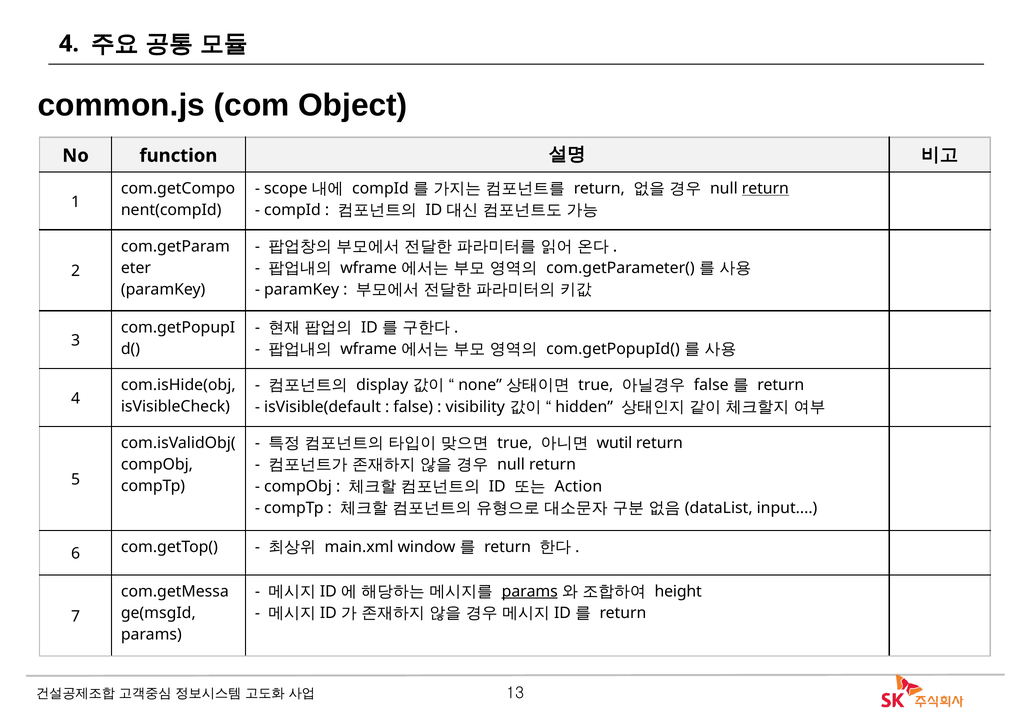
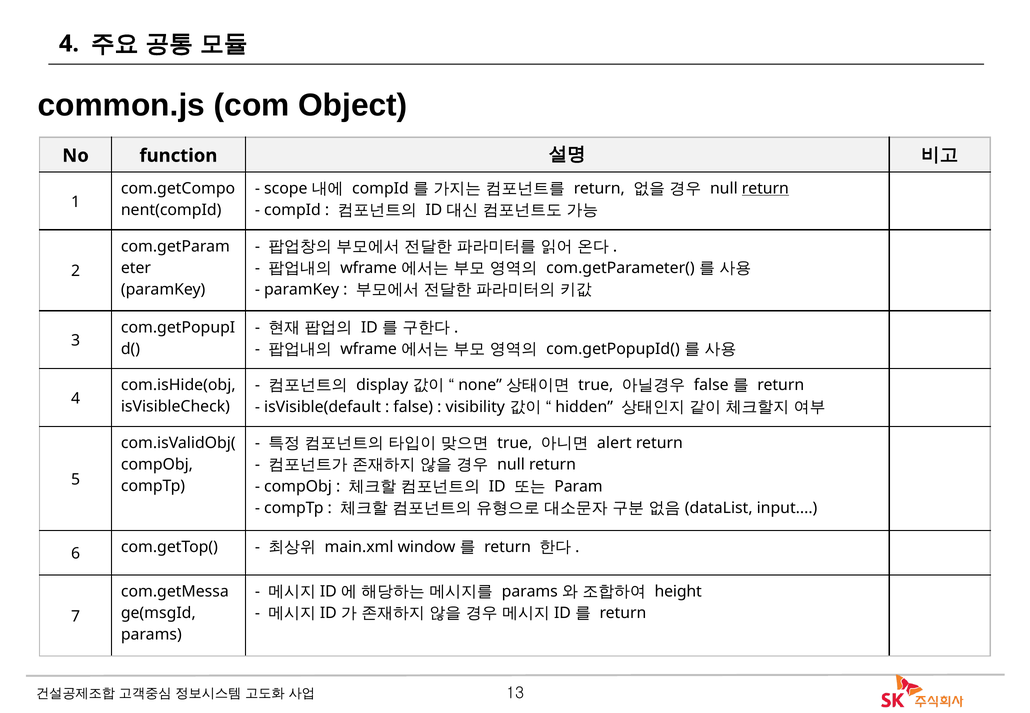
wutil: wutil -> alert
Action: Action -> Param
params at (530, 591) underline: present -> none
